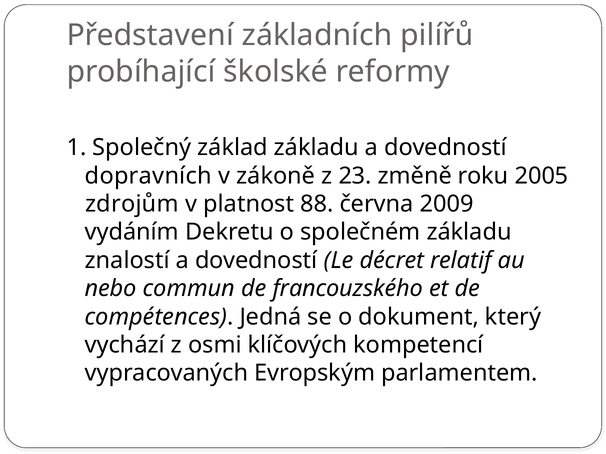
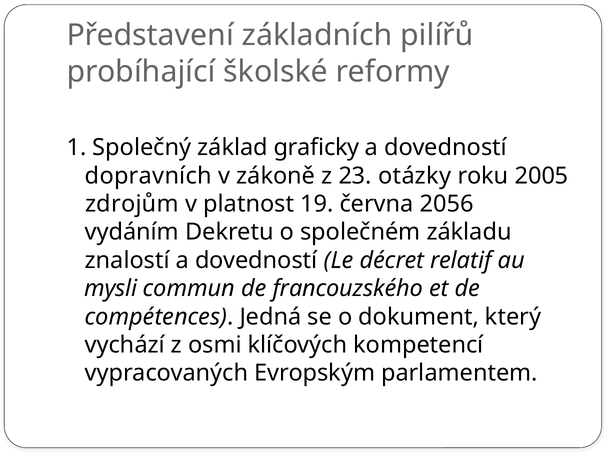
základ základu: základu -> graficky
změně: změně -> otázky
88: 88 -> 19
2009: 2009 -> 2056
nebo: nebo -> mysli
